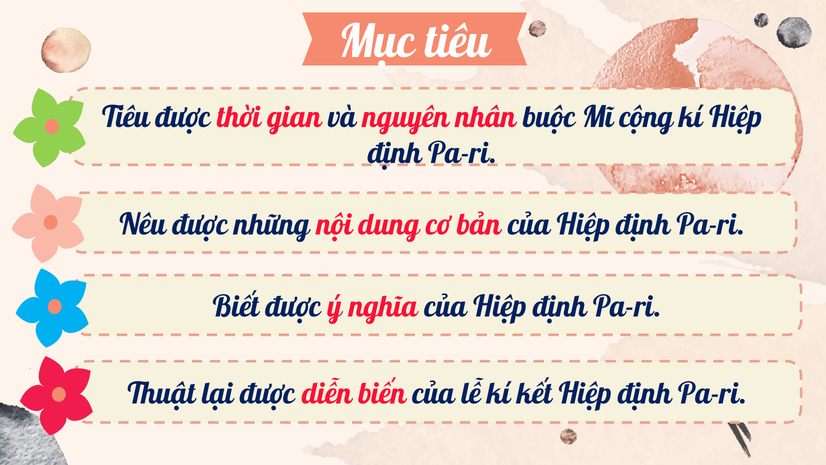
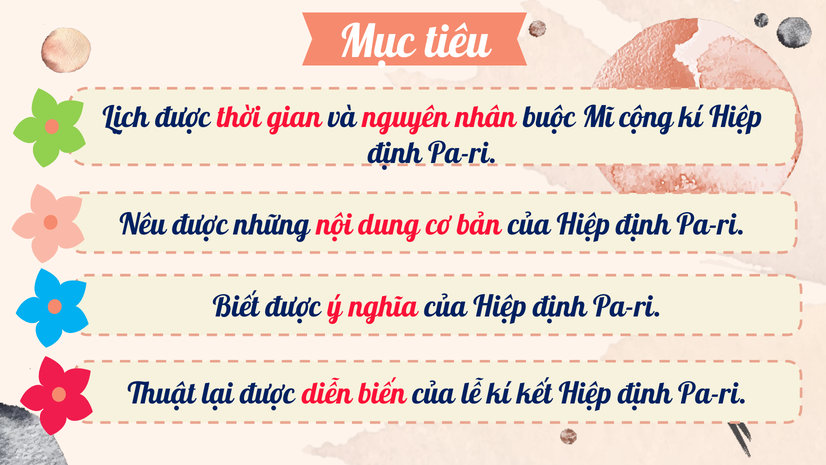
Tiêu at (126, 117): Tiêu -> Lịch
